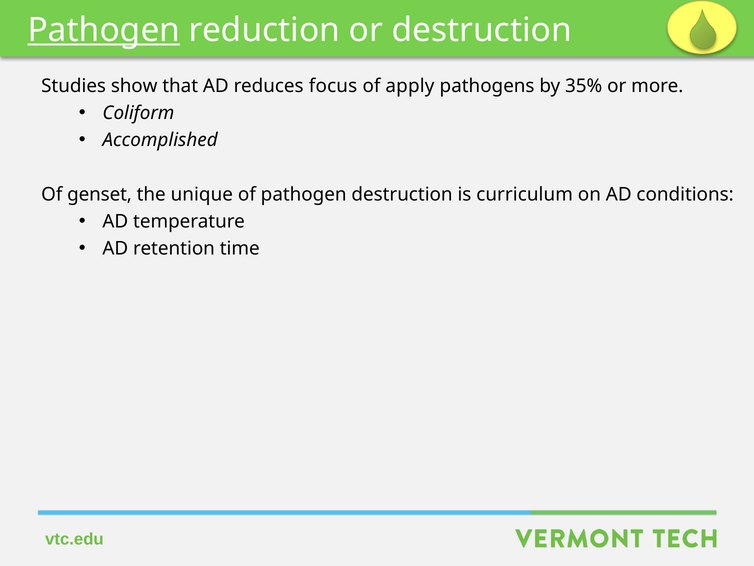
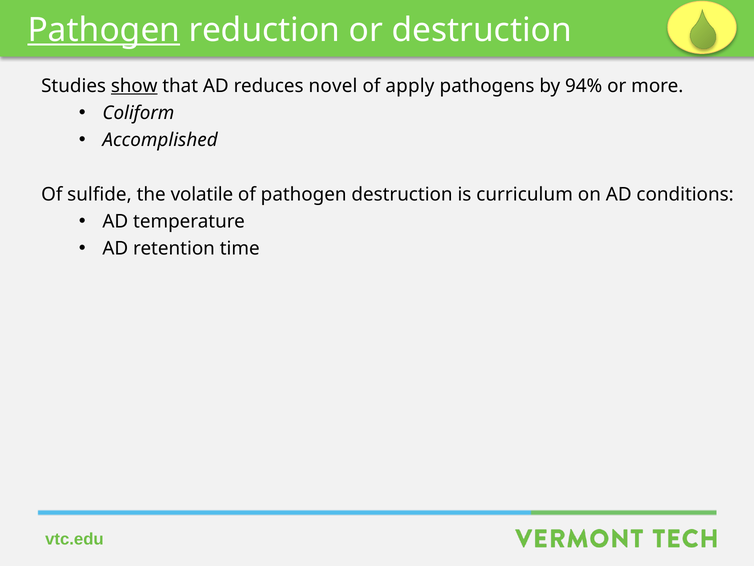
show underline: none -> present
focus: focus -> novel
35%: 35% -> 94%
genset: genset -> sulfide
unique: unique -> volatile
